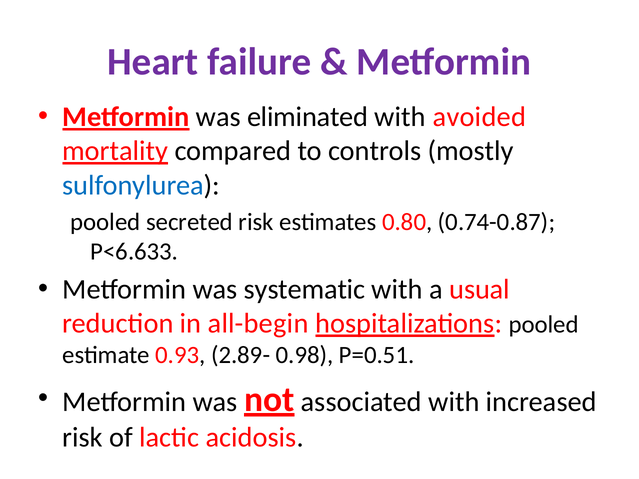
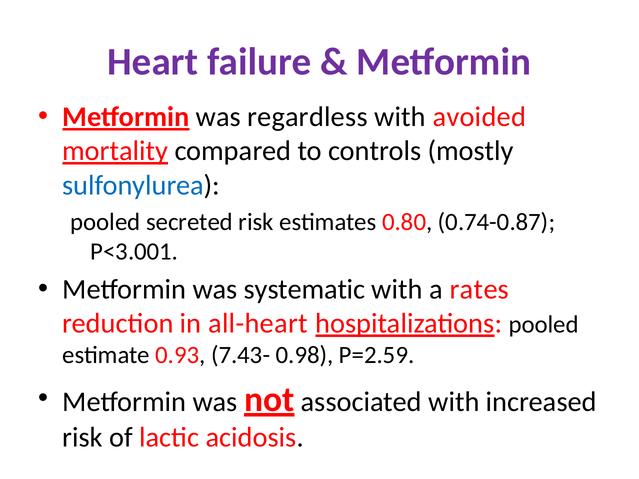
eliminated: eliminated -> regardless
P<6.633: P<6.633 -> P<3.001
usual: usual -> rates
all-begin: all-begin -> all-heart
2.89-: 2.89- -> 7.43-
P=0.51: P=0.51 -> P=2.59
